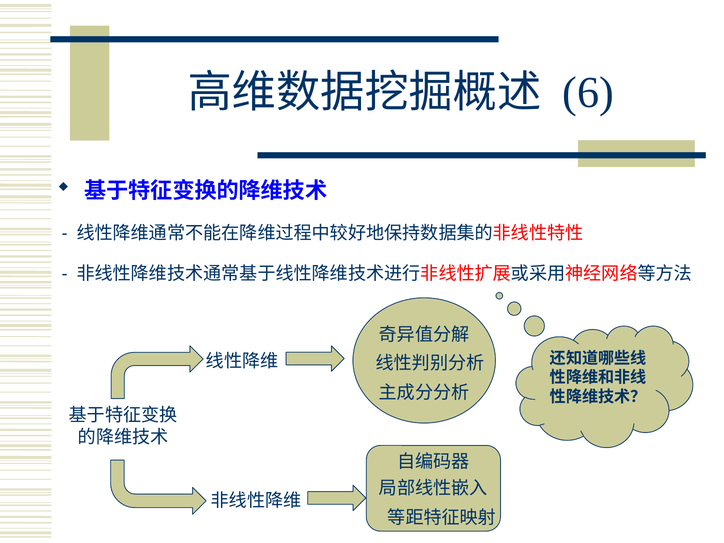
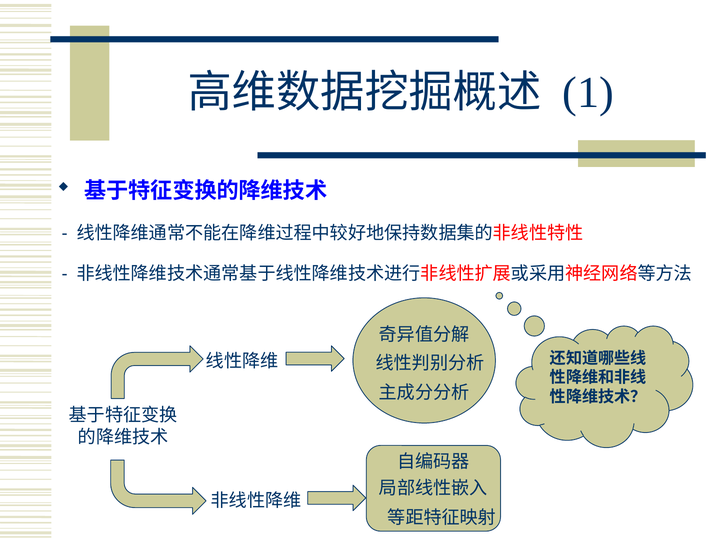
6: 6 -> 1
